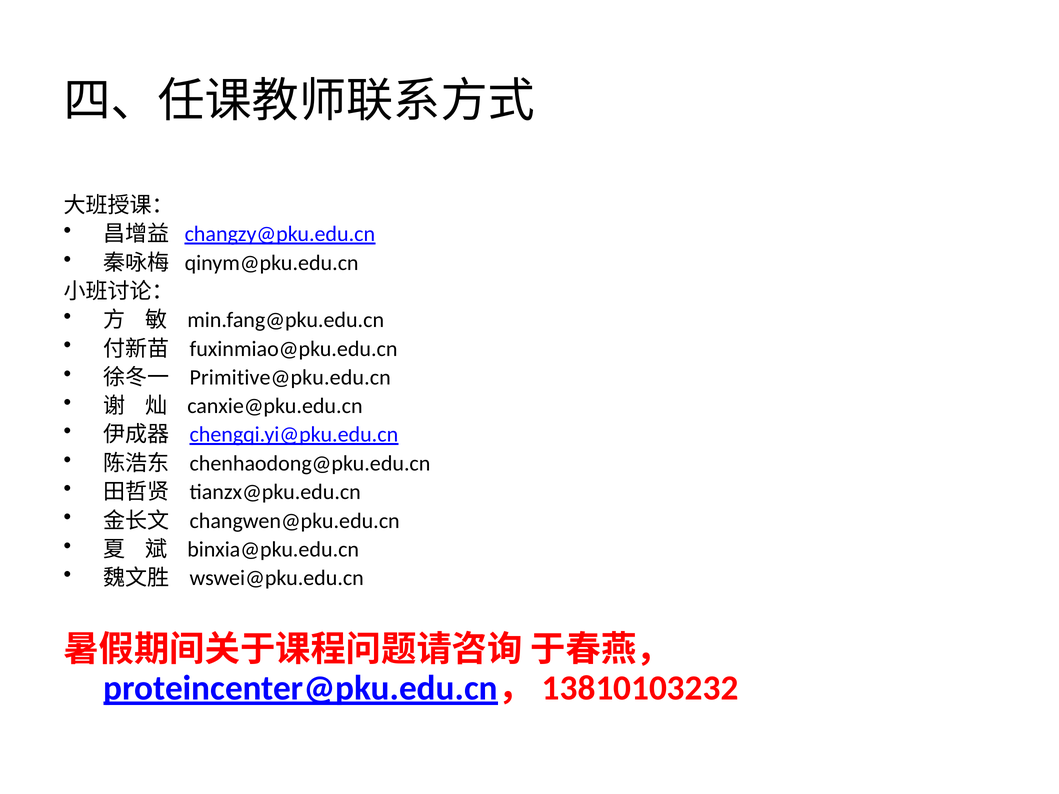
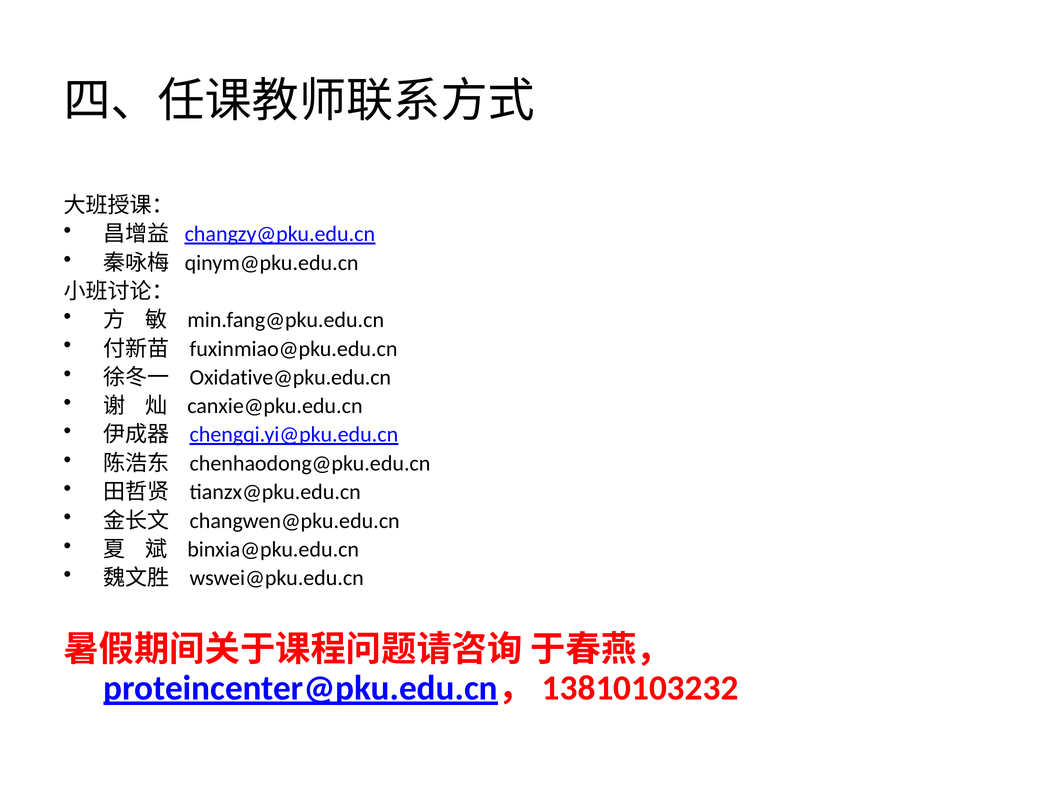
Primitive@pku.edu.cn: Primitive@pku.edu.cn -> Oxidative@pku.edu.cn
